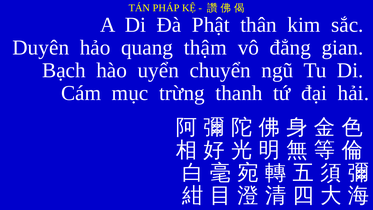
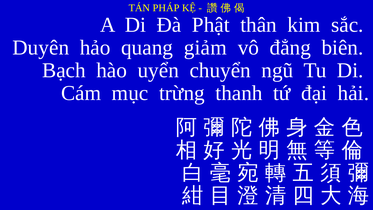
thậm: thậm -> giảm
gian: gian -> biên
